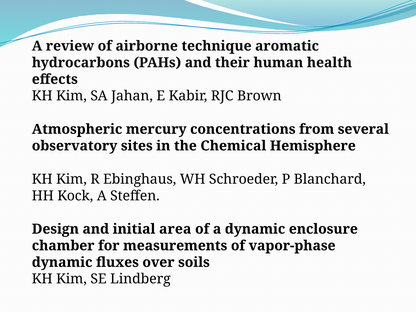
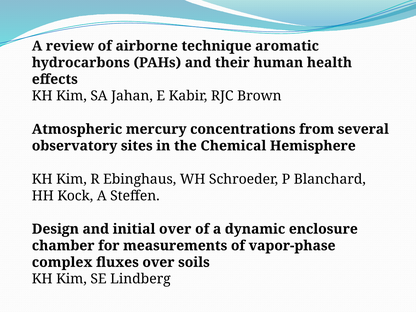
initial area: area -> over
dynamic at (62, 262): dynamic -> complex
